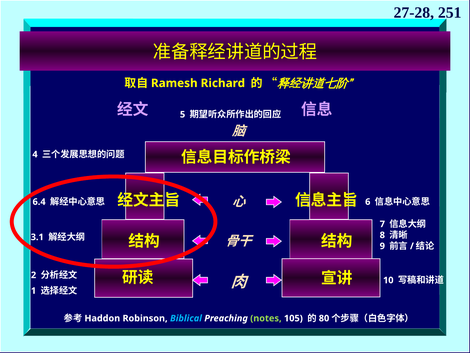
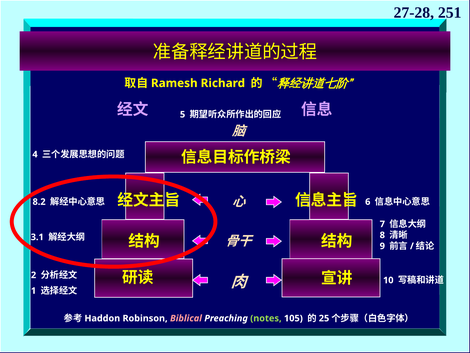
6.4: 6.4 -> 8.2
Biblical colour: light blue -> pink
80: 80 -> 25
